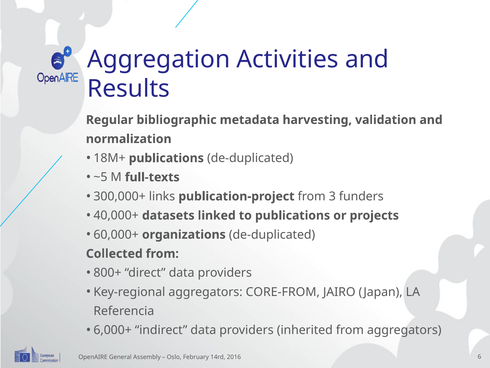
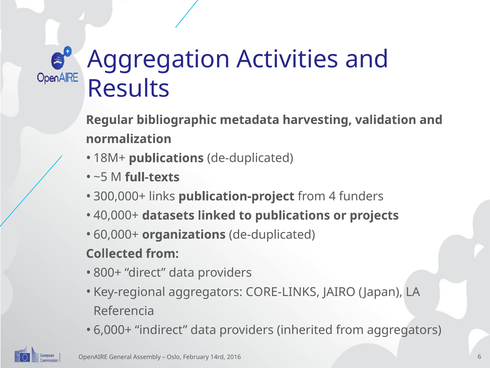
3: 3 -> 4
CORE-FROM: CORE-FROM -> CORE-LINKS
